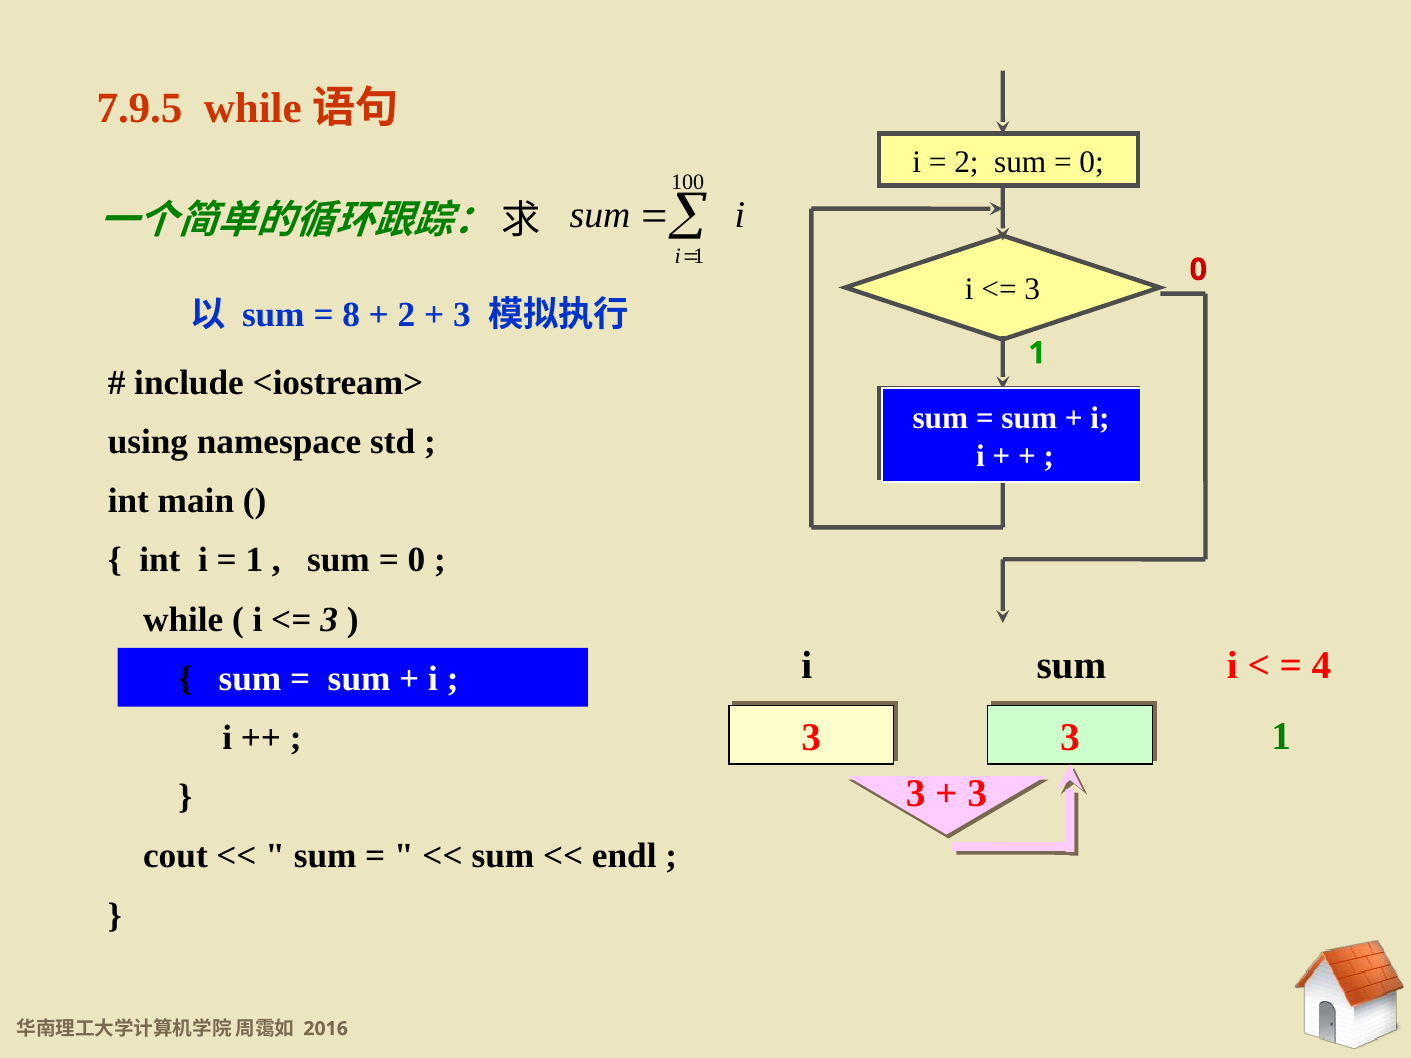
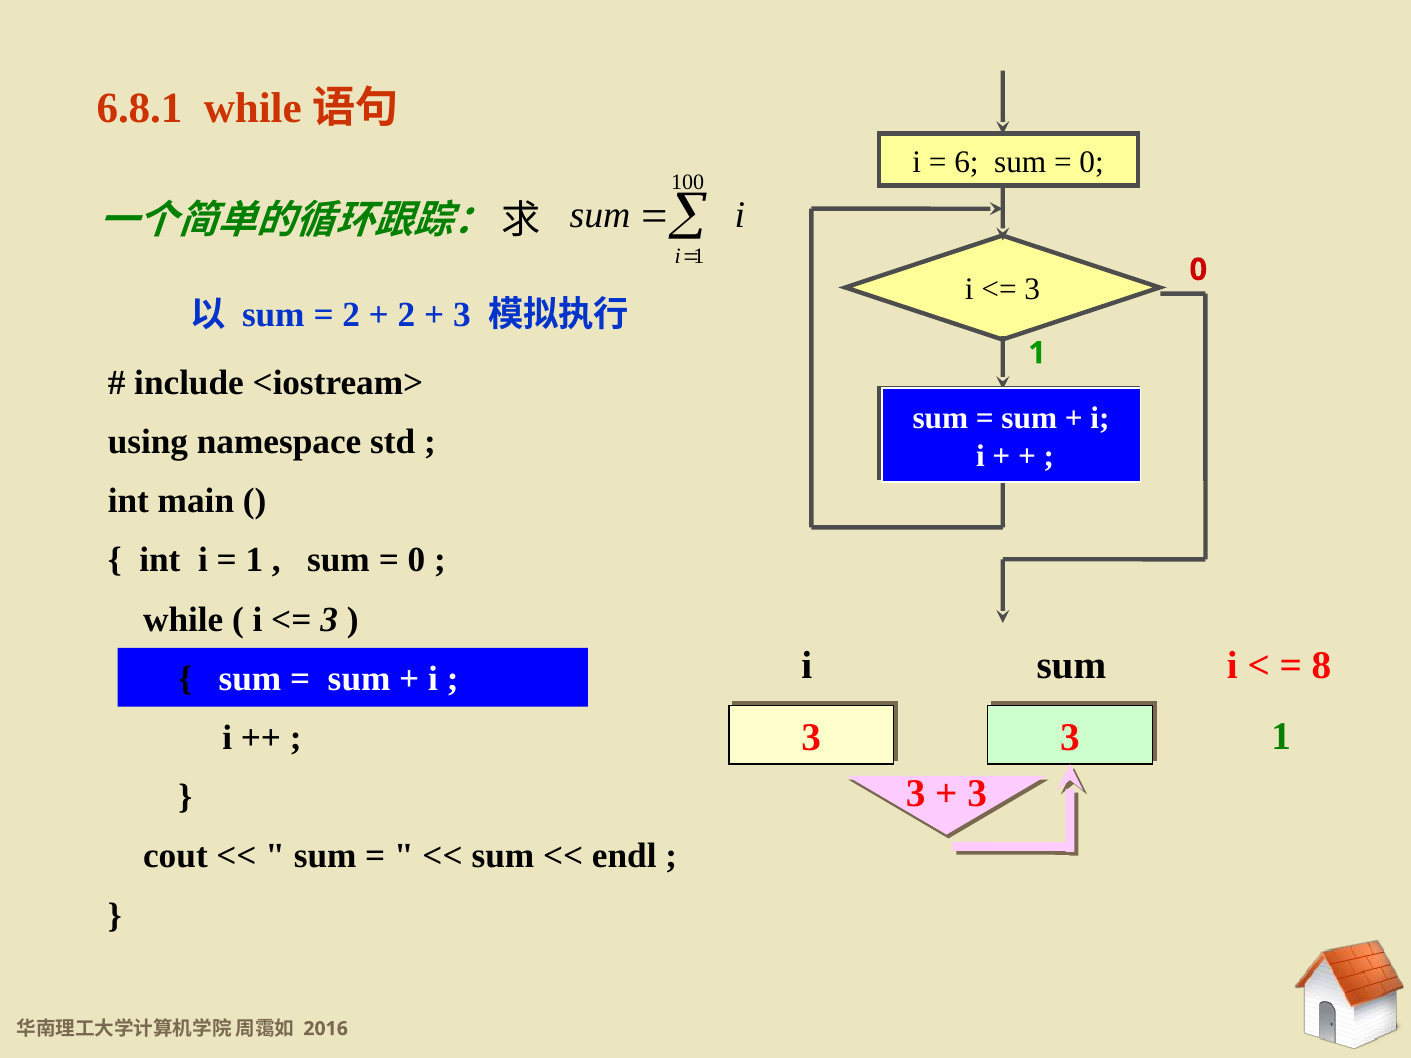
7.9.5: 7.9.5 -> 6.8.1
2 at (966, 162): 2 -> 6
8 at (351, 315): 8 -> 2
4: 4 -> 8
